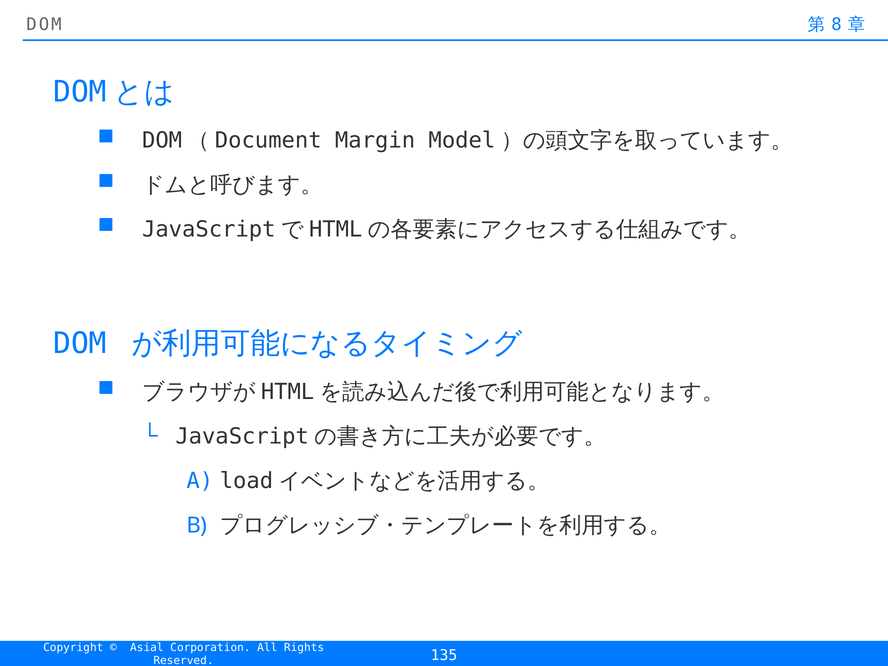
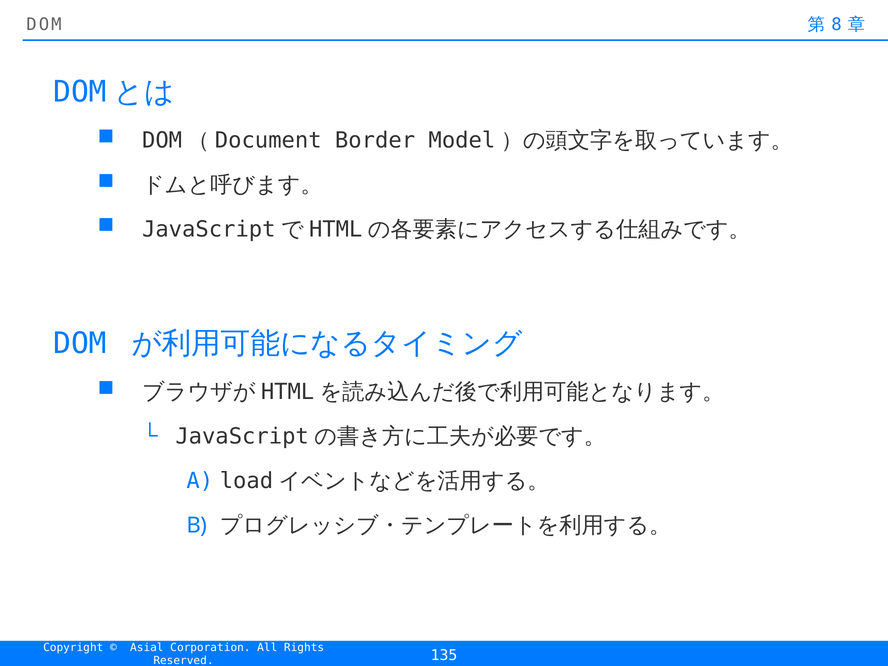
Margin: Margin -> Border
